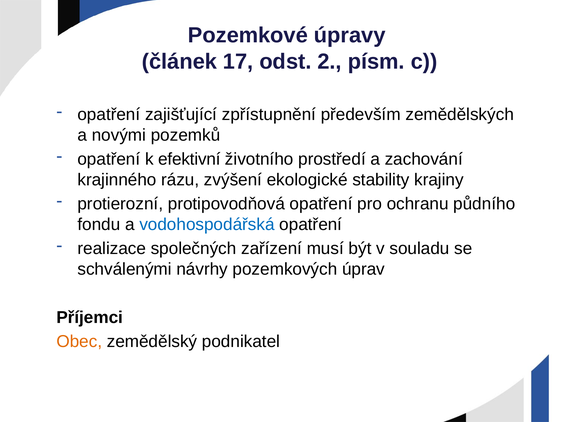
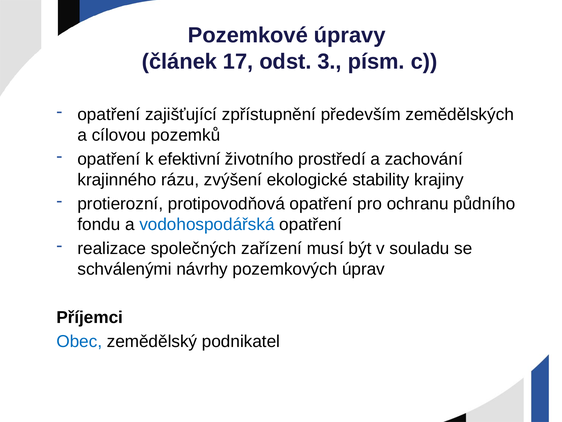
2: 2 -> 3
novými: novými -> cílovou
Obec colour: orange -> blue
